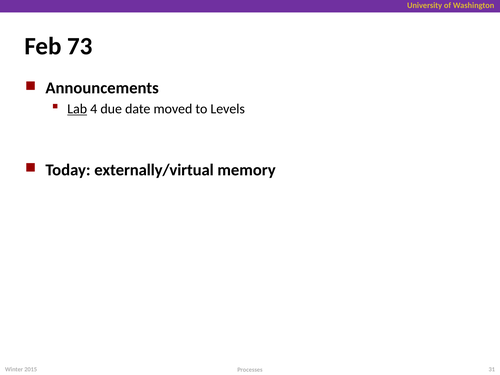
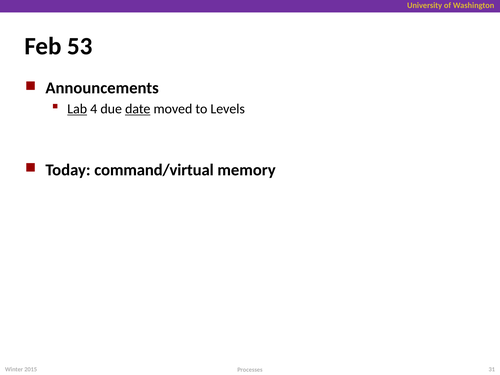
73: 73 -> 53
date underline: none -> present
externally/virtual: externally/virtual -> command/virtual
